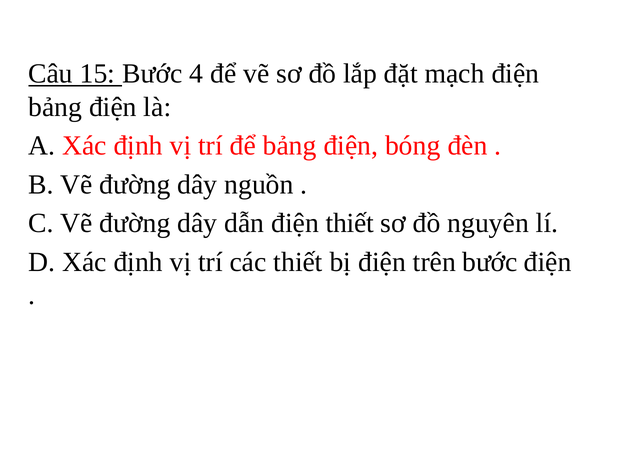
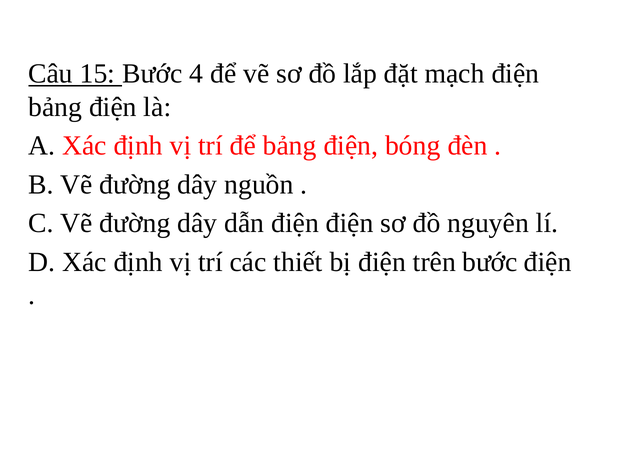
điện thiết: thiết -> điện
